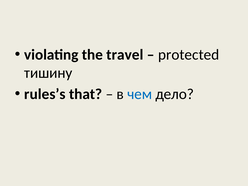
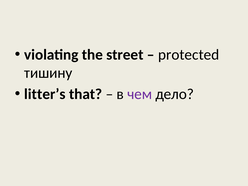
travel: travel -> street
rules’s: rules’s -> litter’s
чем colour: blue -> purple
